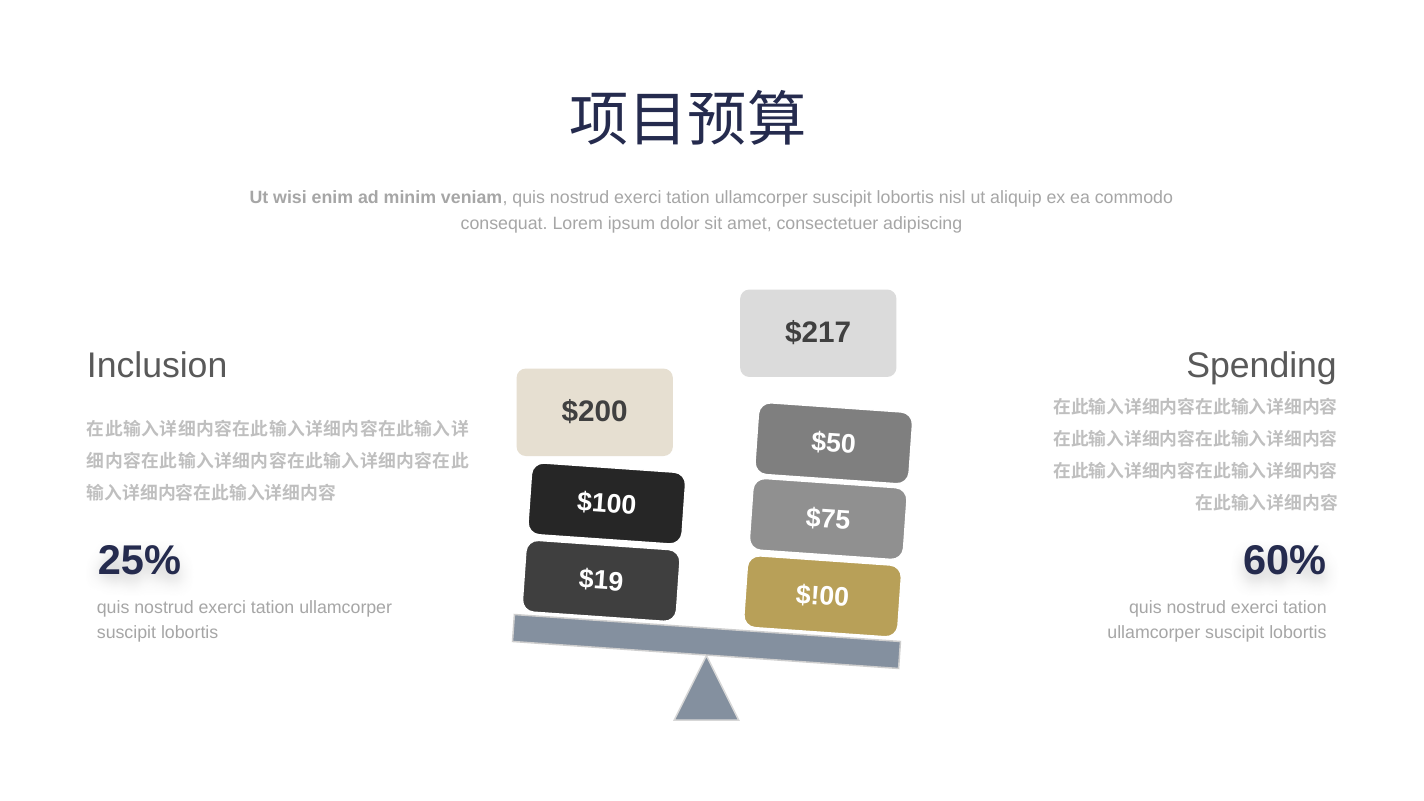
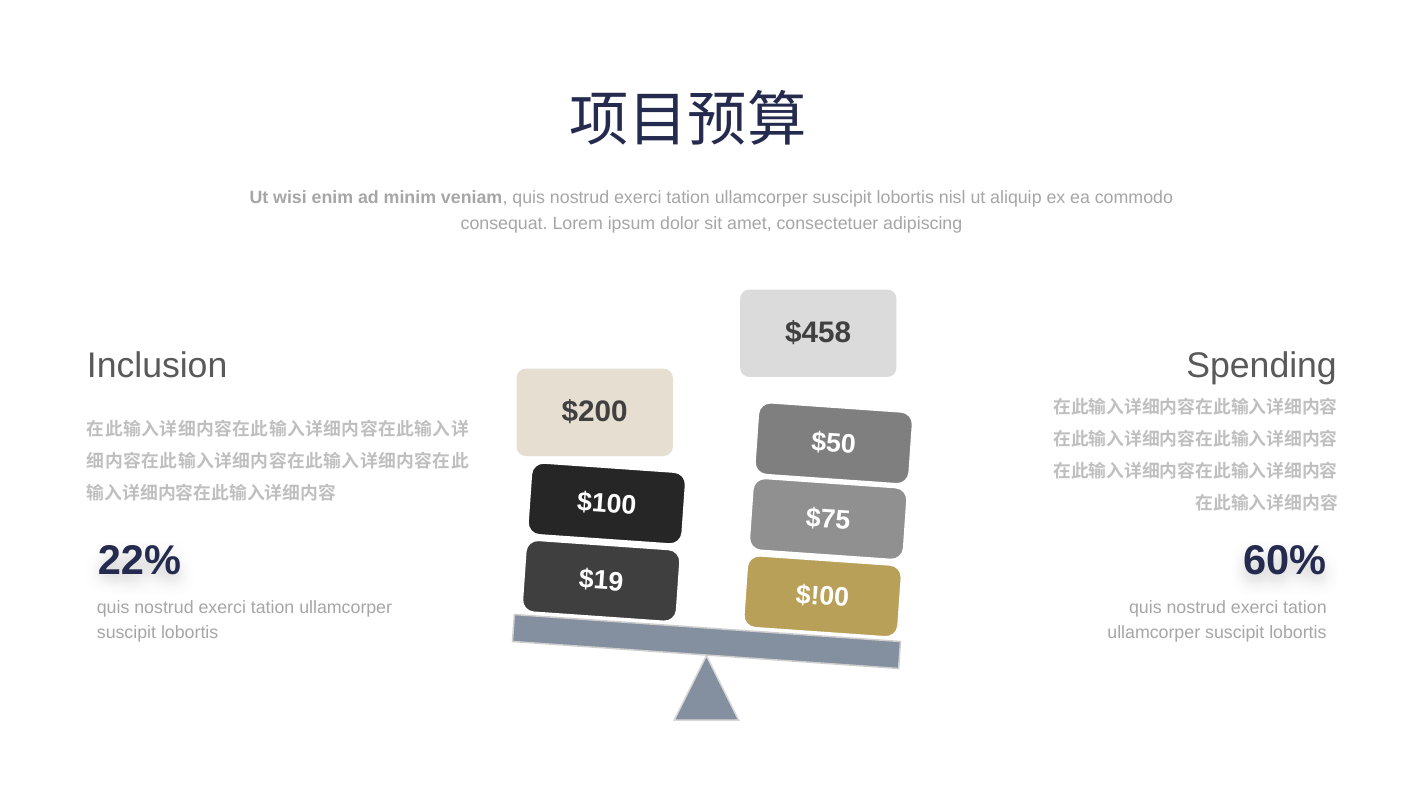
$217: $217 -> $458
25%: 25% -> 22%
